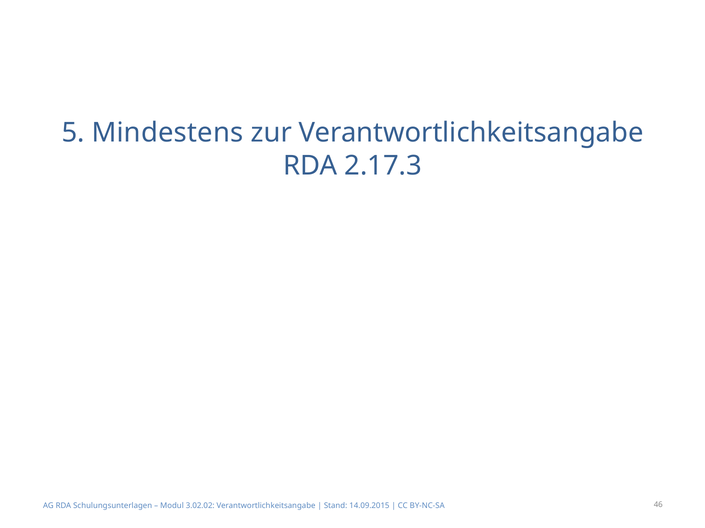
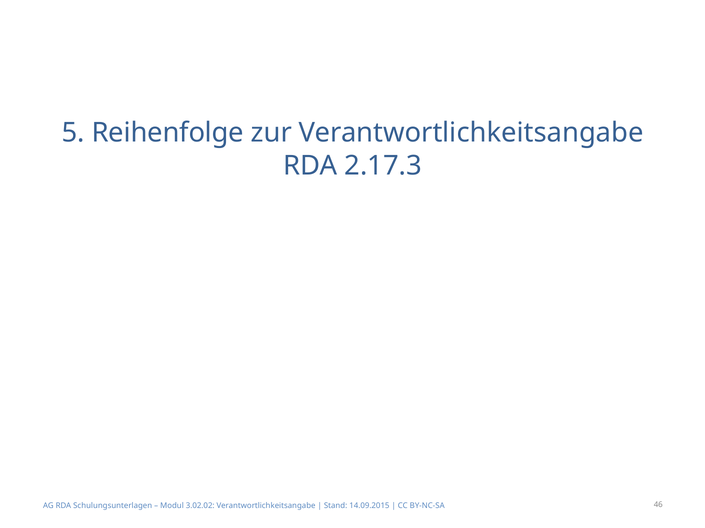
Mindestens: Mindestens -> Reihenfolge
